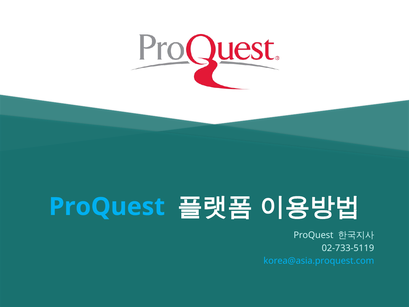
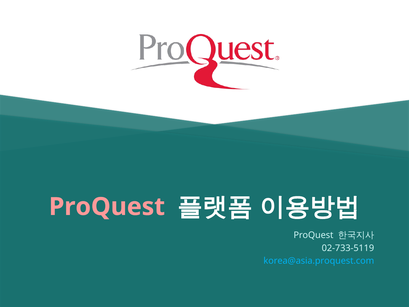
ProQuest at (107, 207) colour: light blue -> pink
